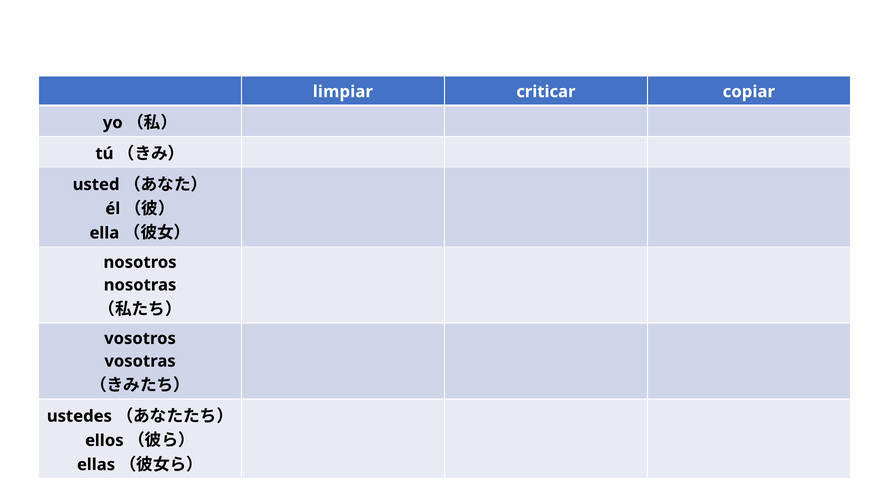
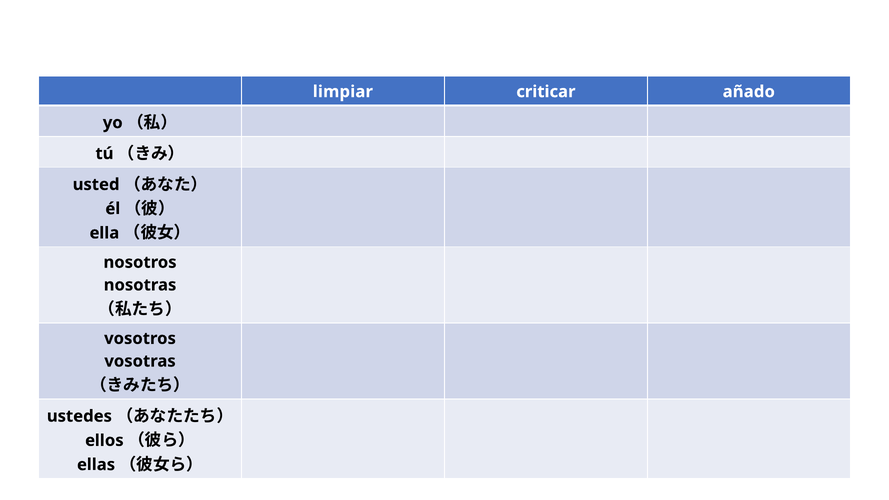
copiar: copiar -> añado
